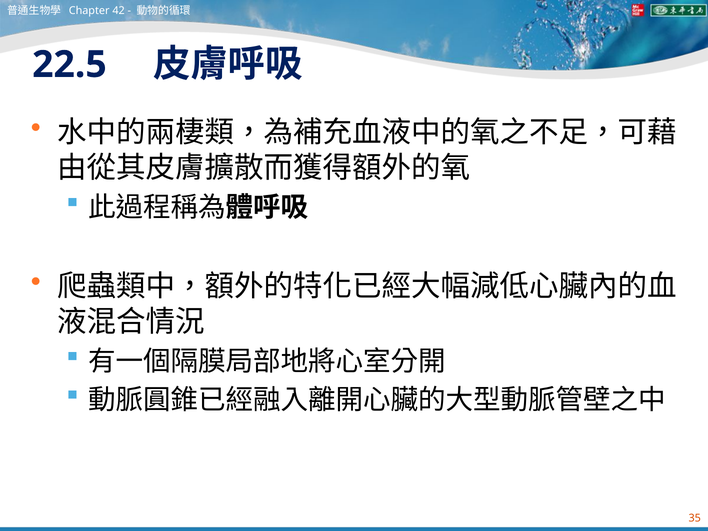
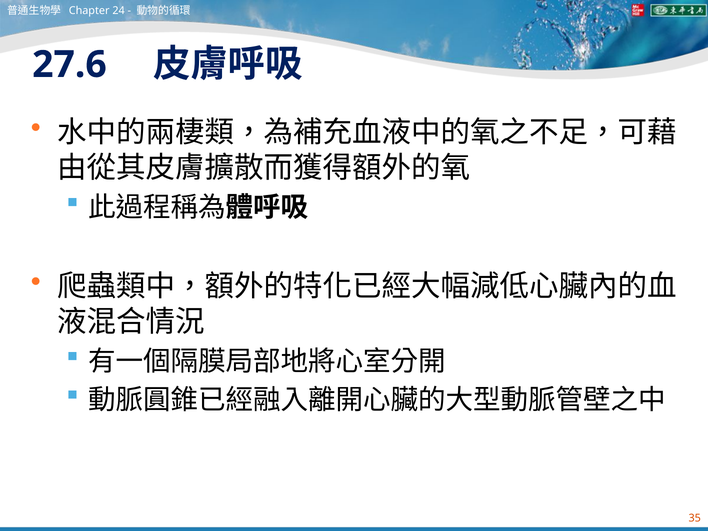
42: 42 -> 24
22.5: 22.5 -> 27.6
